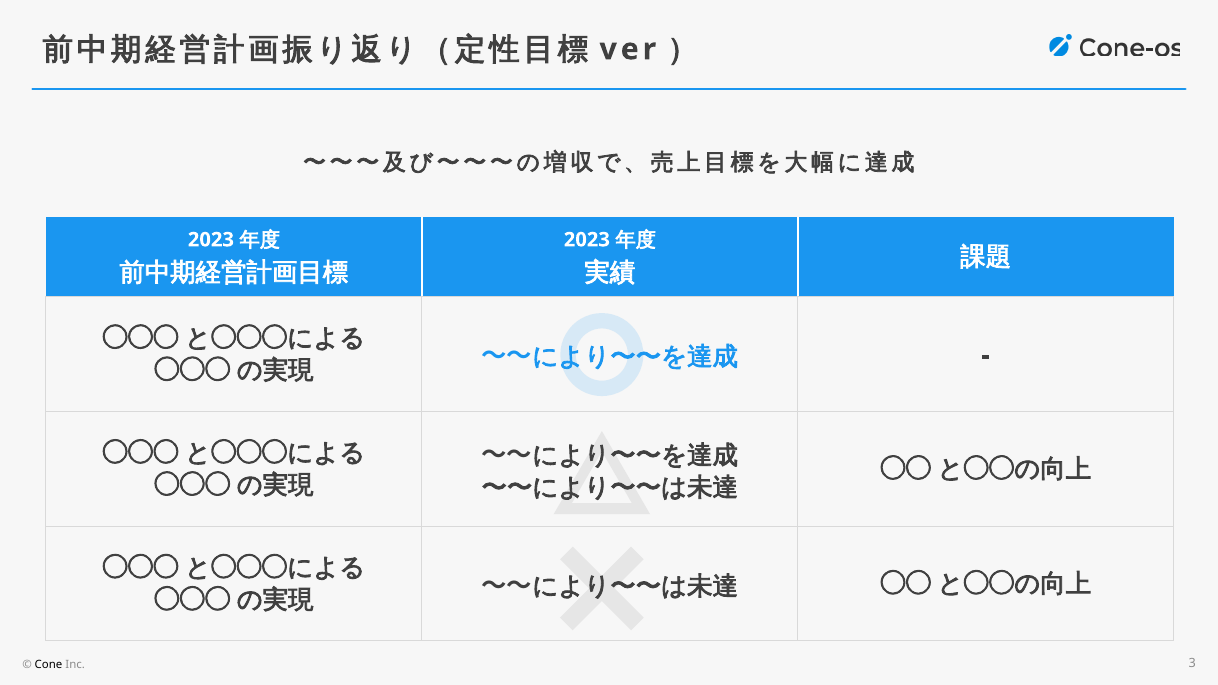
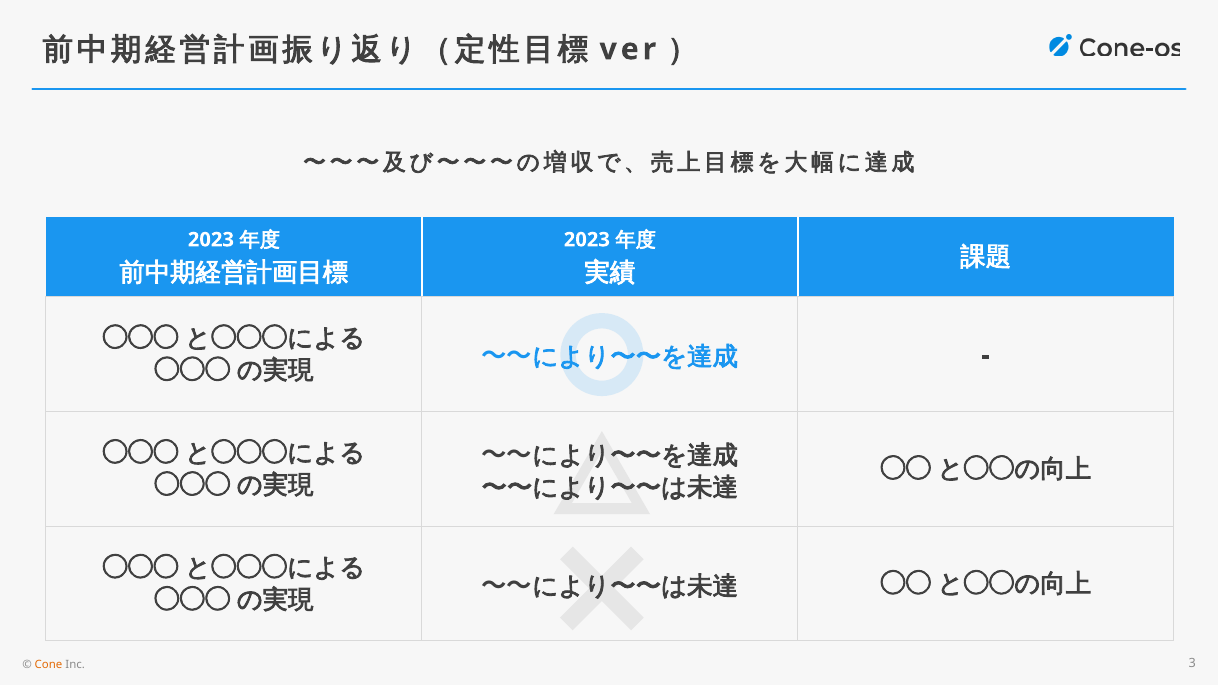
Cone colour: black -> orange
